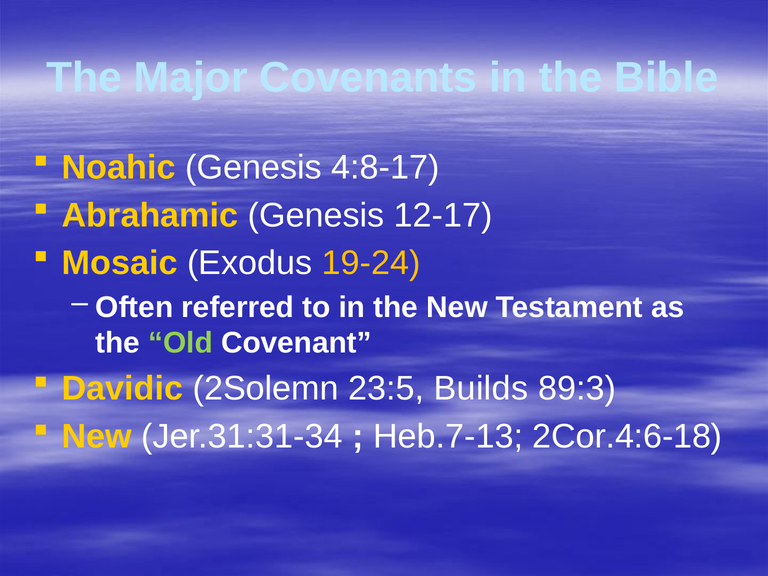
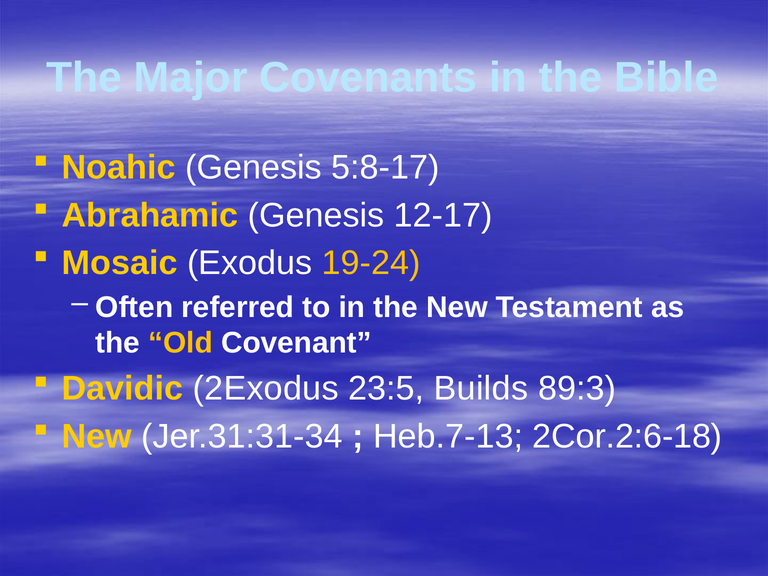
4:8-17: 4:8-17 -> 5:8-17
Old colour: light green -> yellow
2Solemn: 2Solemn -> 2Exodus
2Cor.4:6-18: 2Cor.4:6-18 -> 2Cor.2:6-18
